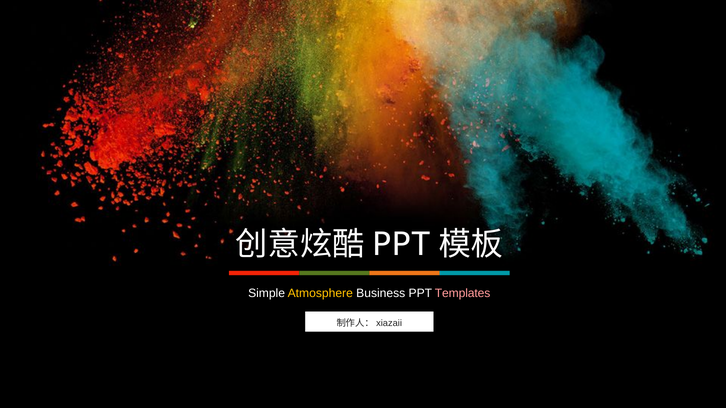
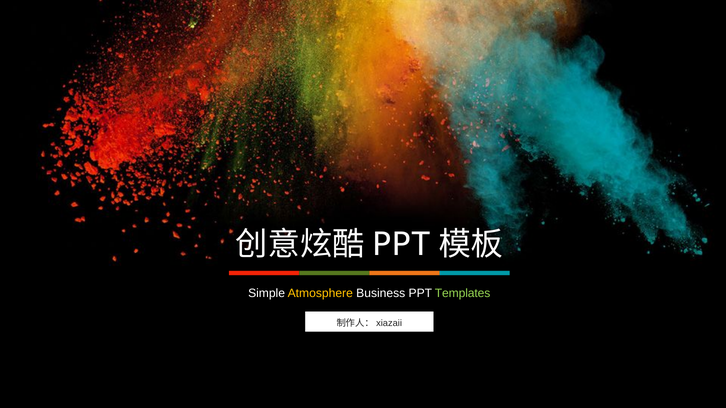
Templates colour: pink -> light green
